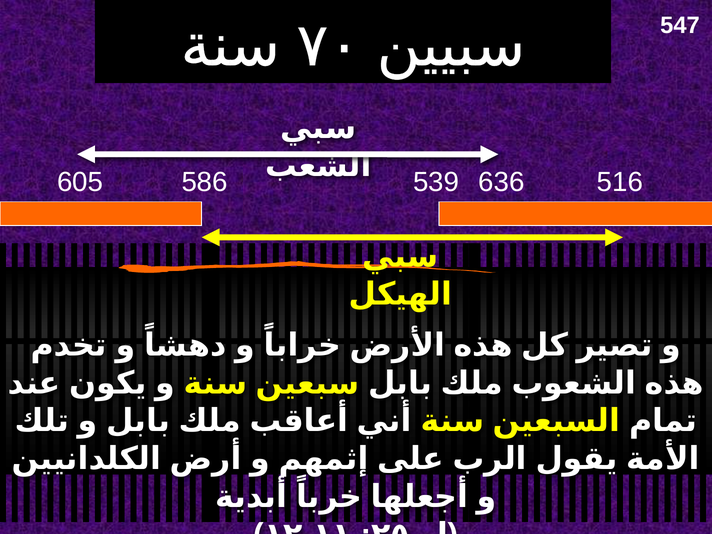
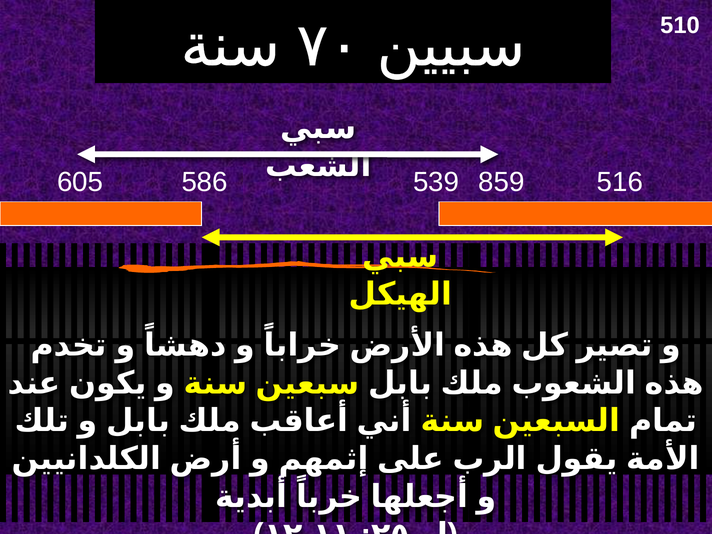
547: 547 -> 510
636: 636 -> 859
